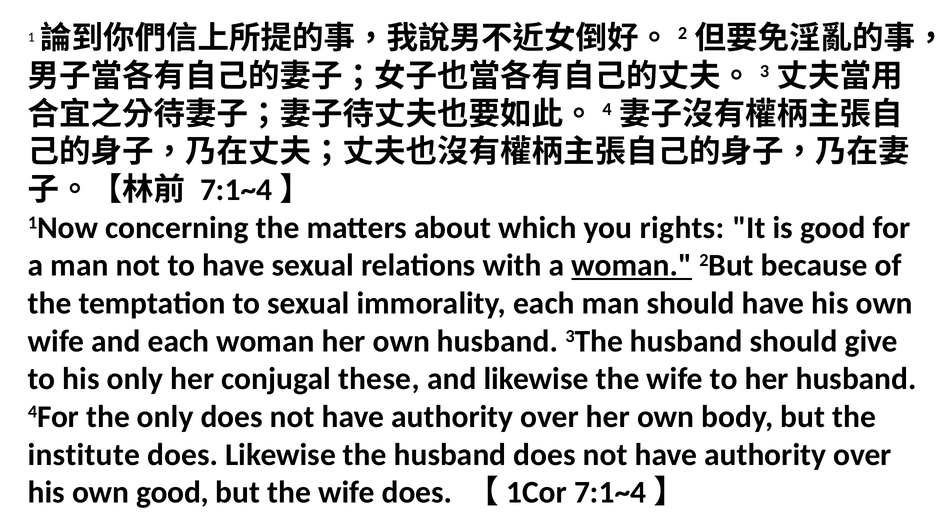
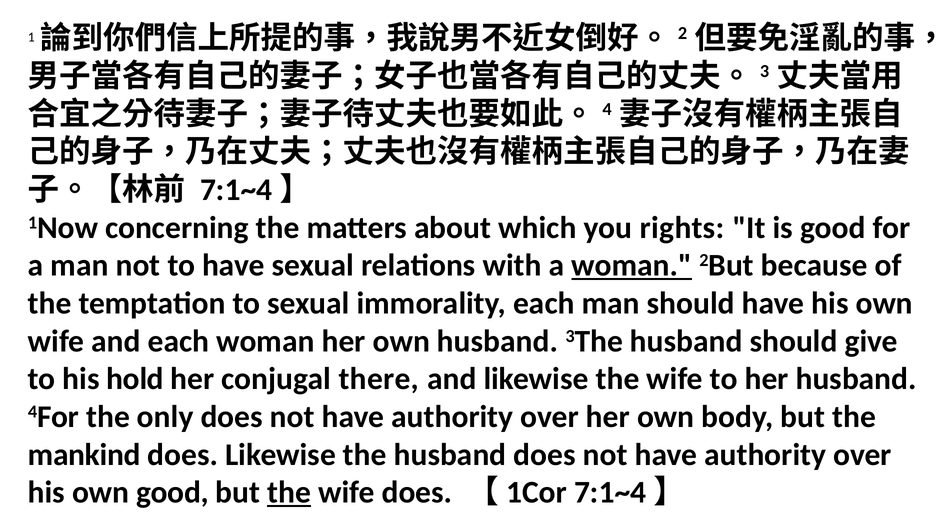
his only: only -> hold
these: these -> there
institute: institute -> mankind
the at (289, 492) underline: none -> present
